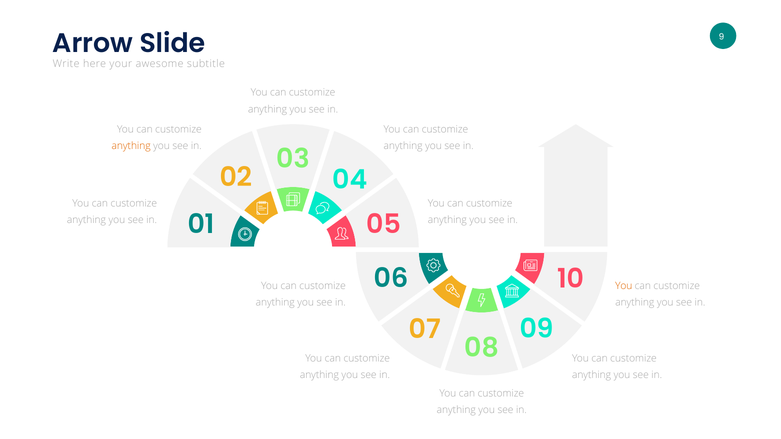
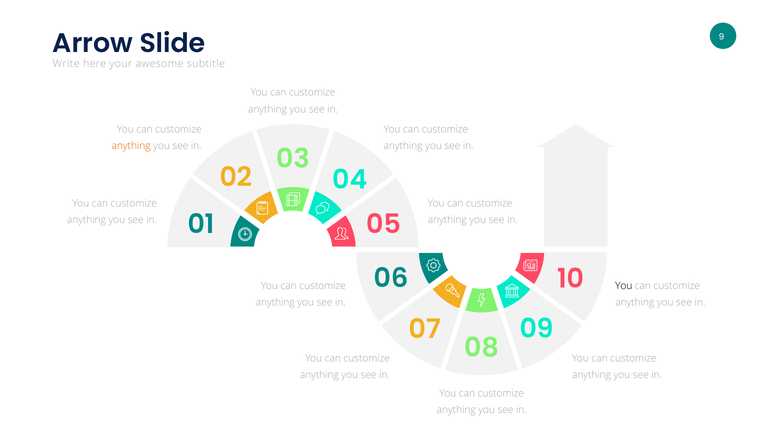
You at (624, 286) colour: orange -> black
